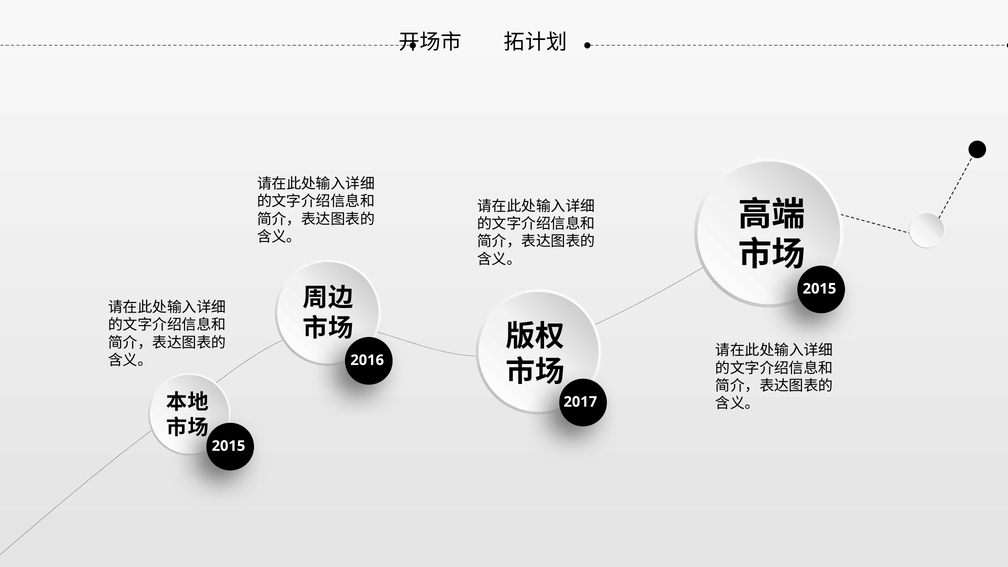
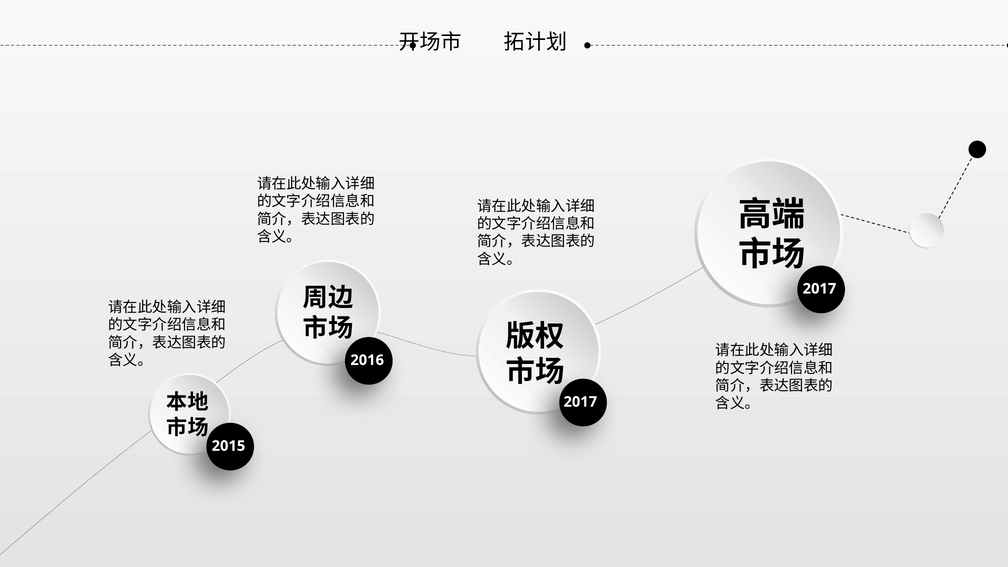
2015 at (819, 289): 2015 -> 2017
